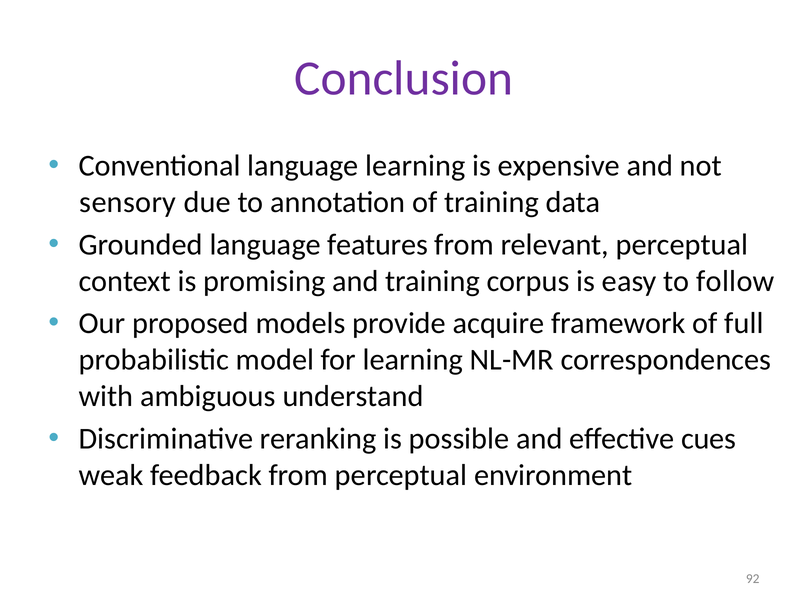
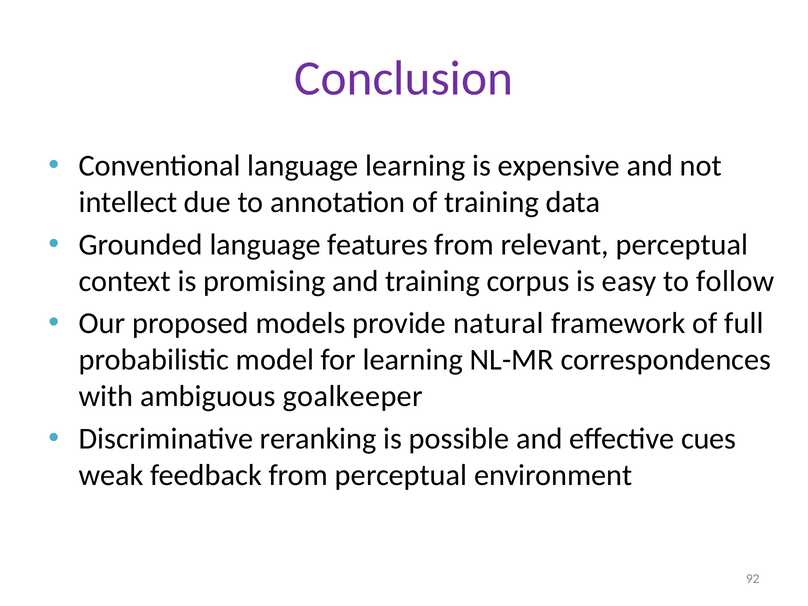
sensory: sensory -> intellect
acquire: acquire -> natural
understand: understand -> goalkeeper
